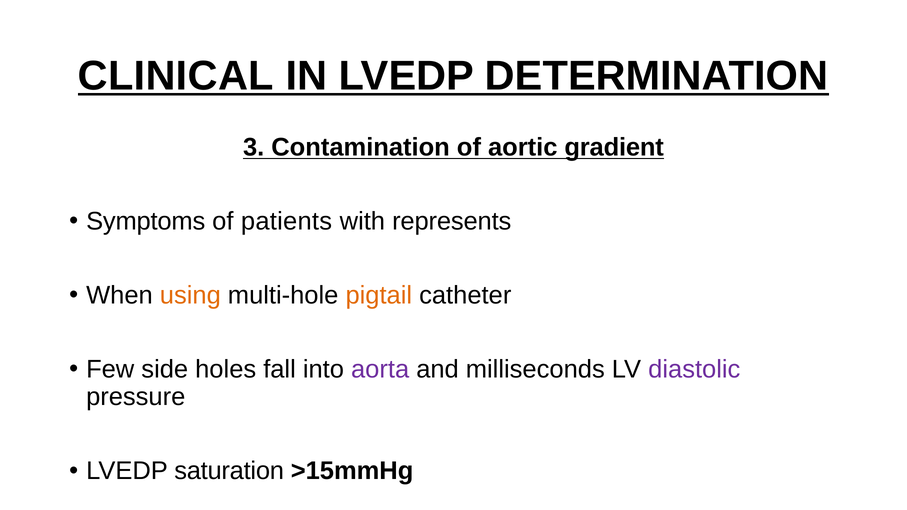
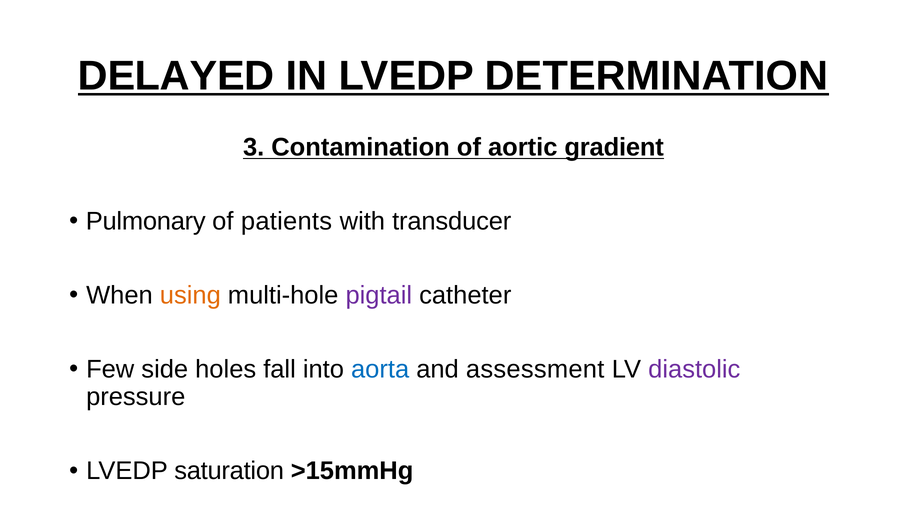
CLINICAL: CLINICAL -> DELAYED
Symptoms: Symptoms -> Pulmonary
represents: represents -> transducer
pigtail colour: orange -> purple
aorta colour: purple -> blue
milliseconds: milliseconds -> assessment
